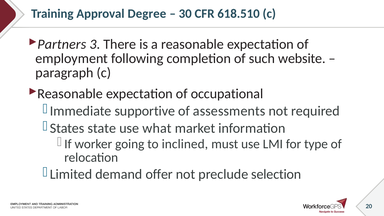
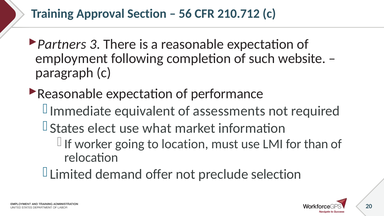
Degree: Degree -> Section
30: 30 -> 56
618.510: 618.510 -> 210.712
occupational: occupational -> performance
supportive: supportive -> equivalent
state: state -> elect
inclined: inclined -> location
type: type -> than
